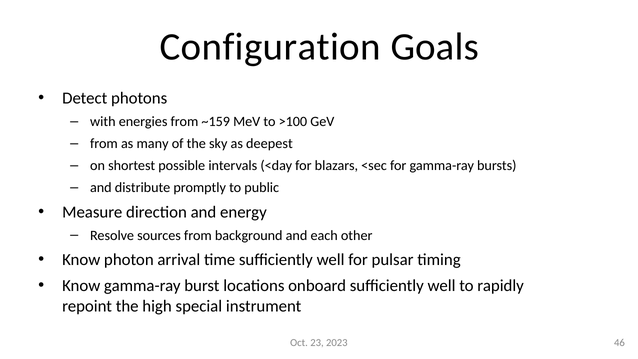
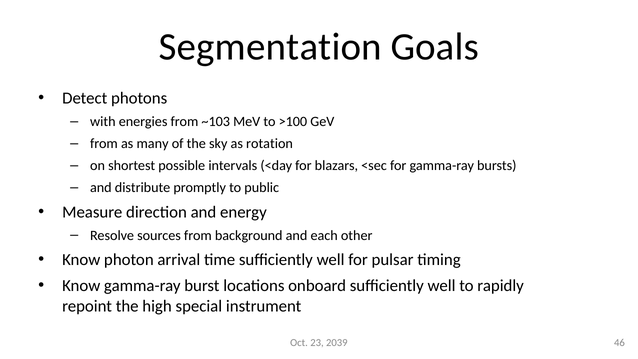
Configuration: Configuration -> Segmentation
~159: ~159 -> ~103
deepest: deepest -> rotation
2023: 2023 -> 2039
